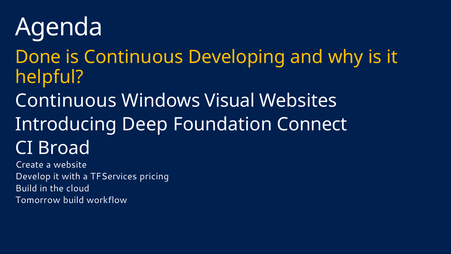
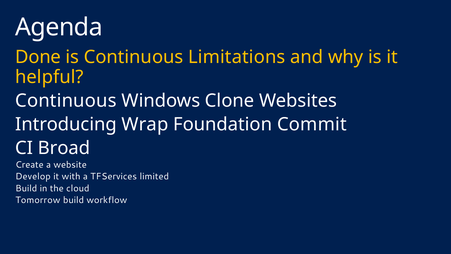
Developing: Developing -> Limitations
Visual: Visual -> Clone
Deep: Deep -> Wrap
Connect: Connect -> Commit
pricing: pricing -> limited
